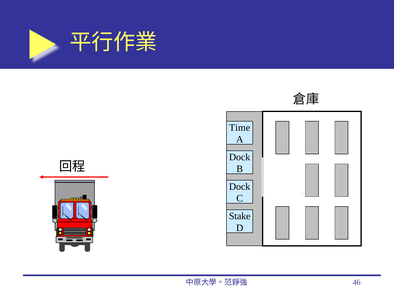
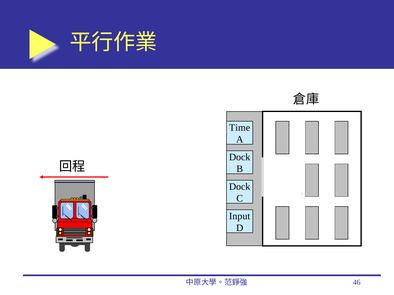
Stake: Stake -> Input
